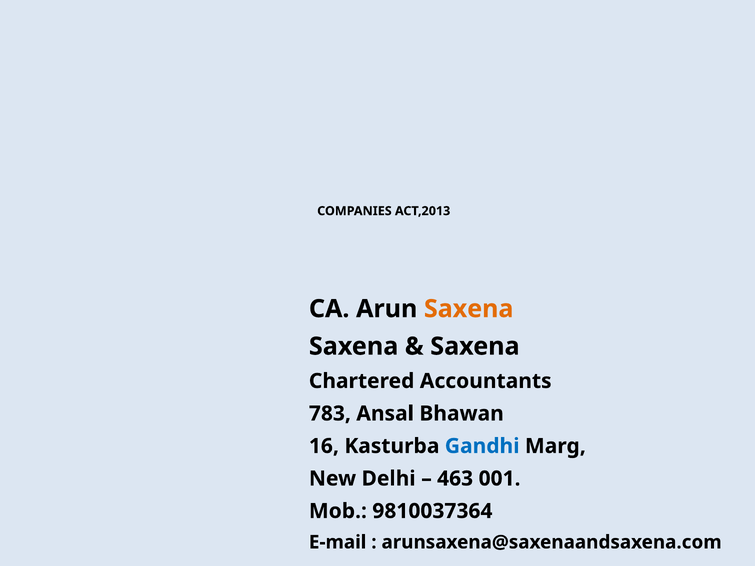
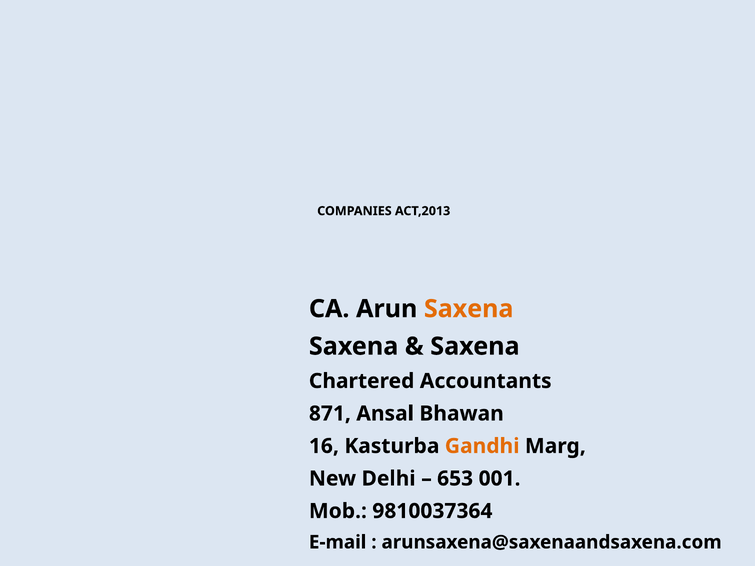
783: 783 -> 871
Gandhi colour: blue -> orange
463: 463 -> 653
